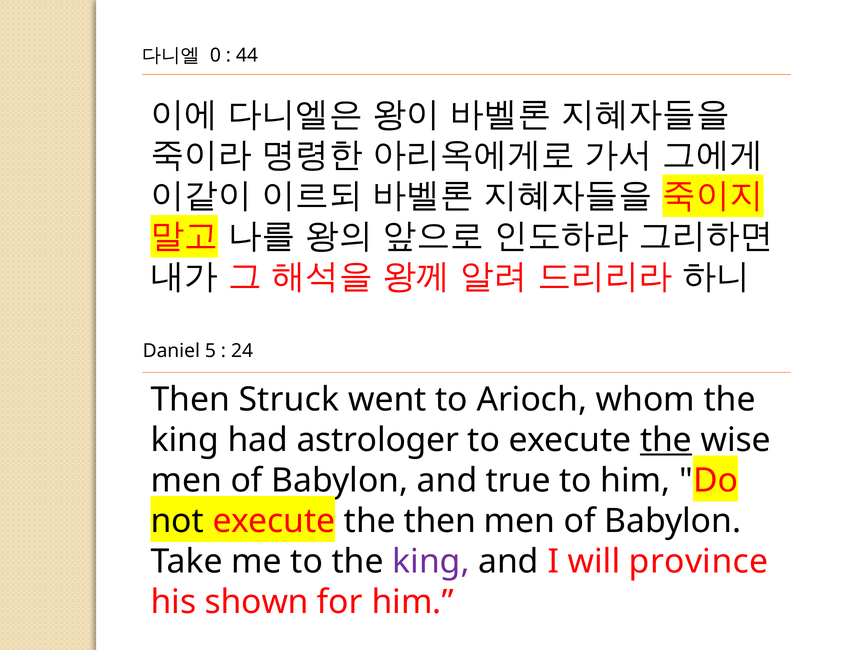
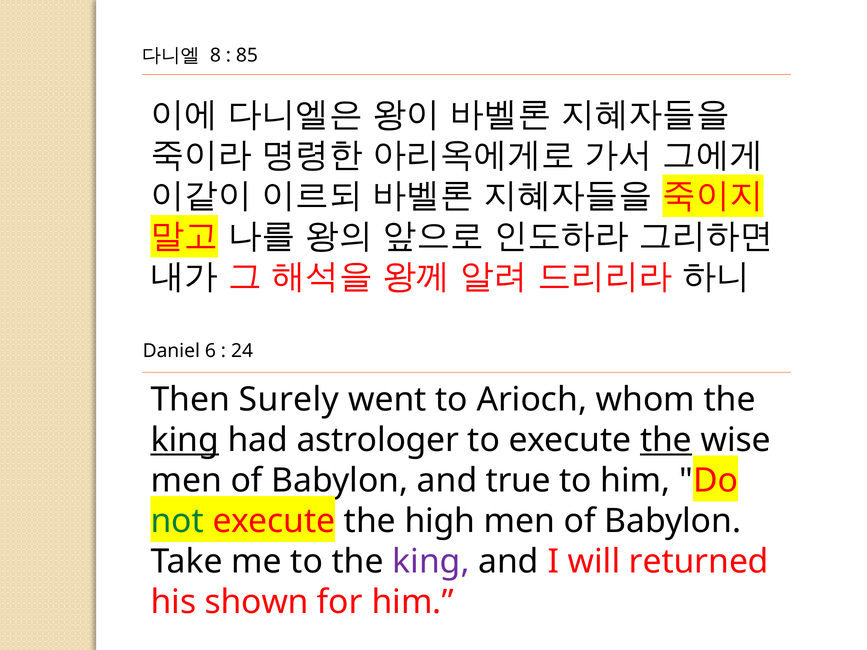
0: 0 -> 8
44: 44 -> 85
5: 5 -> 6
Struck: Struck -> Surely
king at (185, 440) underline: none -> present
not colour: black -> green
the then: then -> high
province: province -> returned
